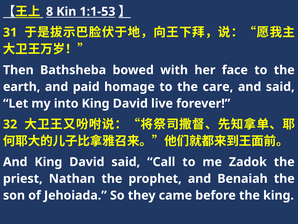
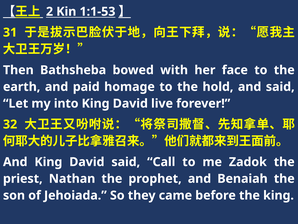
8: 8 -> 2
care: care -> hold
